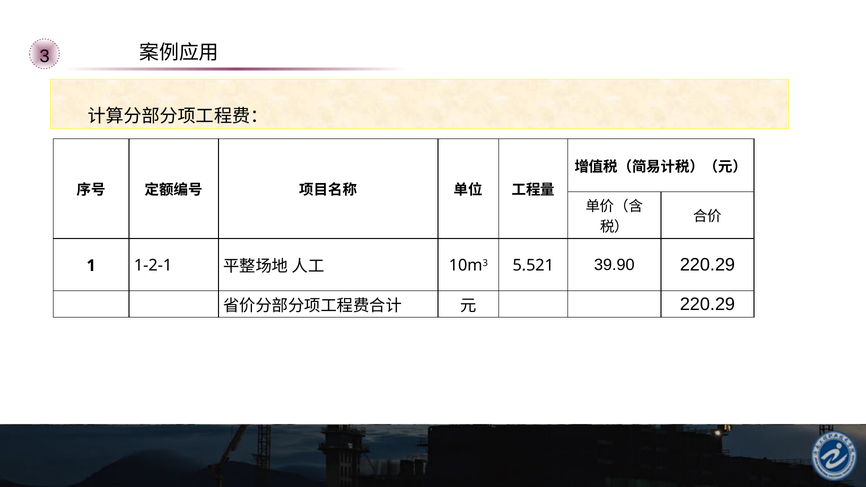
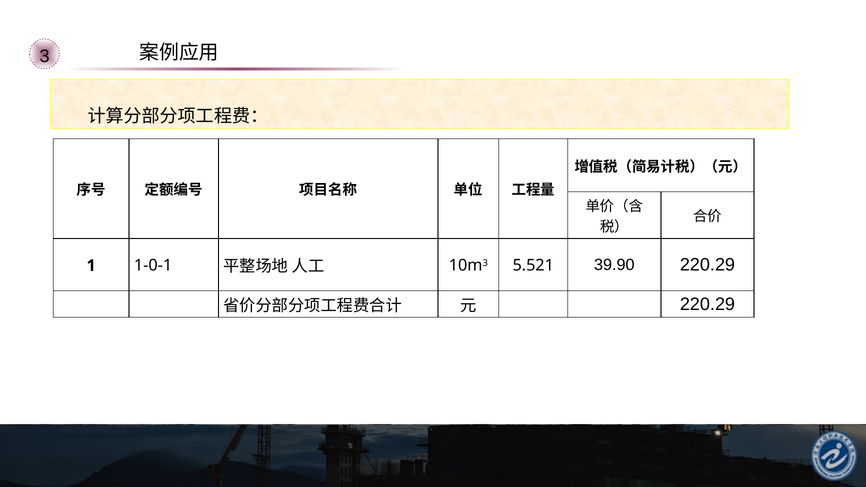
1-2-1: 1-2-1 -> 1-0-1
